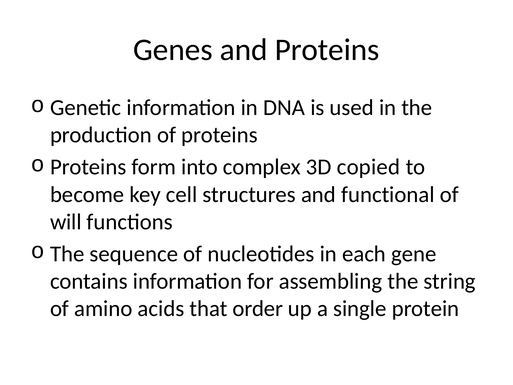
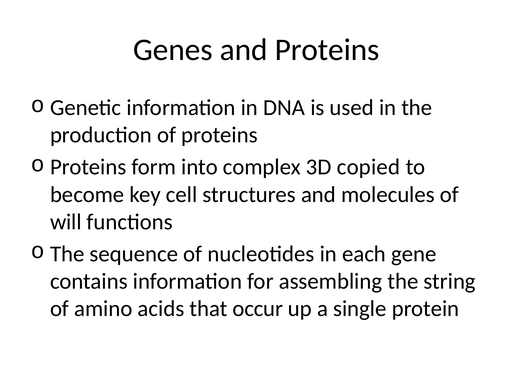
functional: functional -> molecules
order: order -> occur
